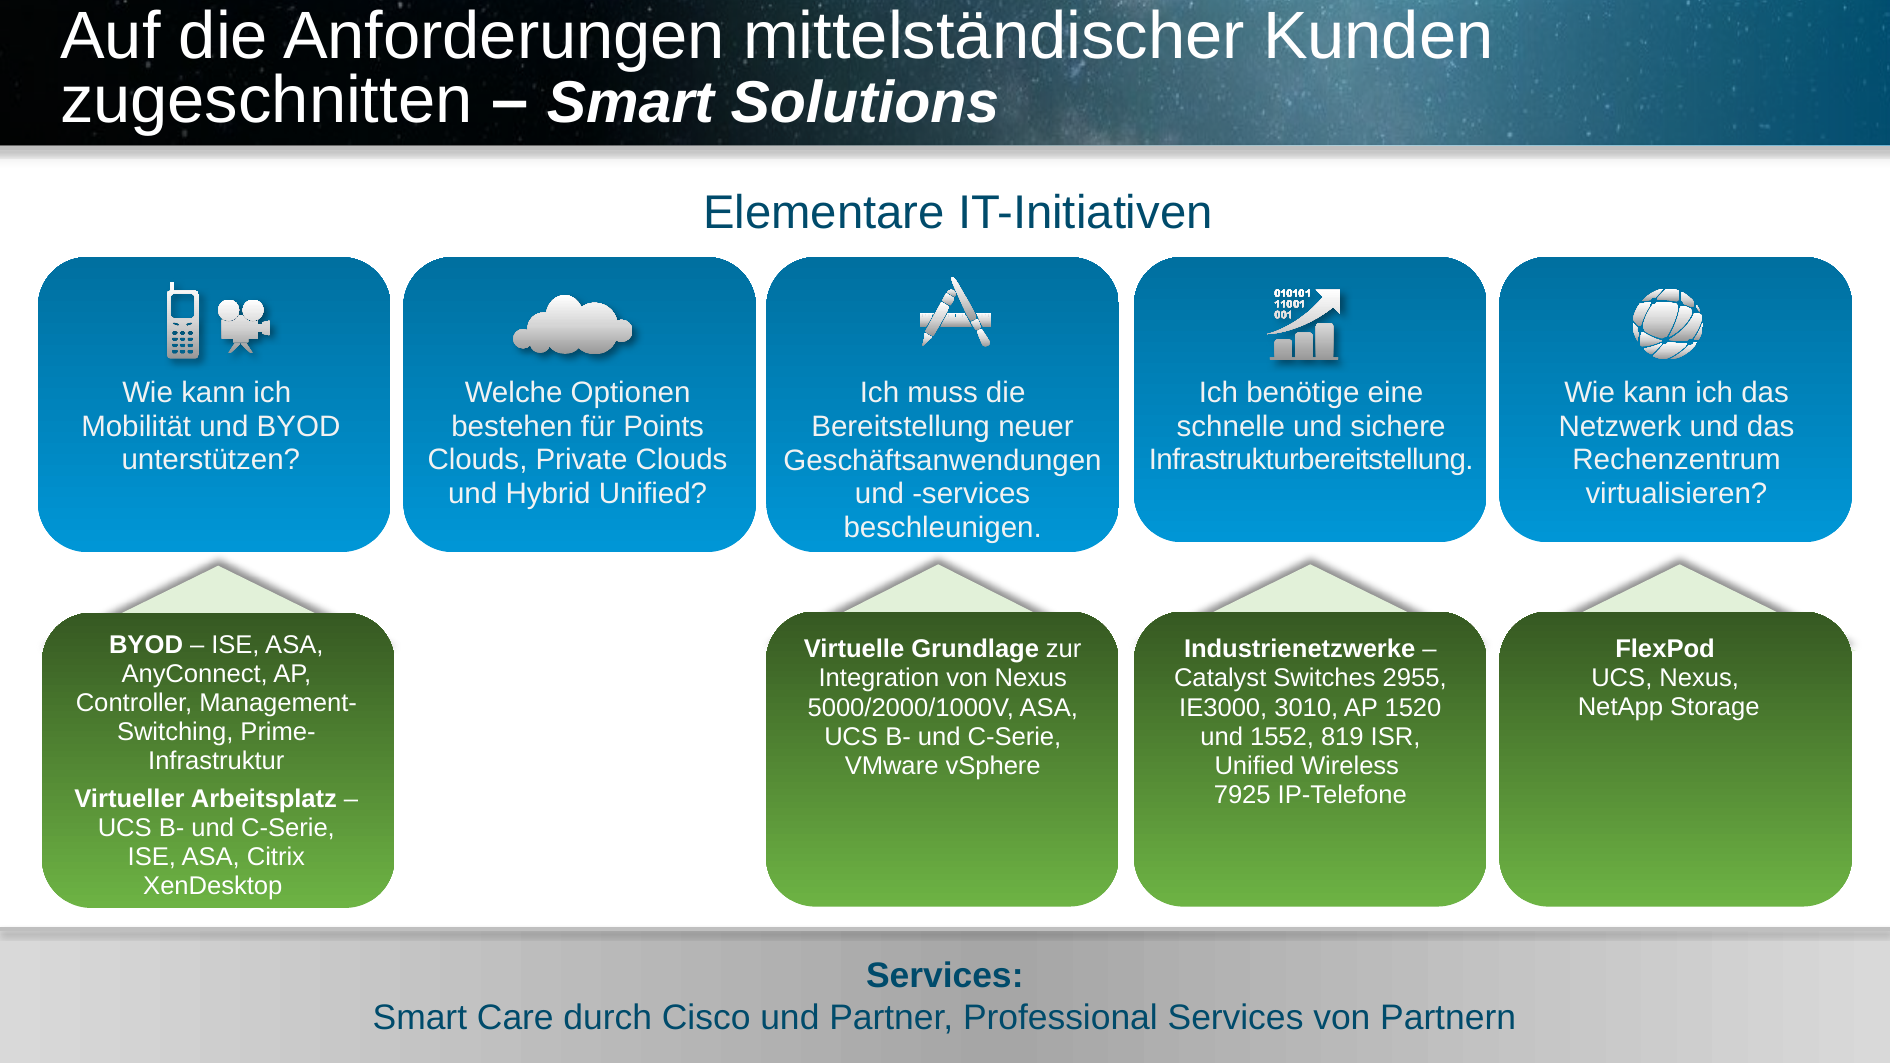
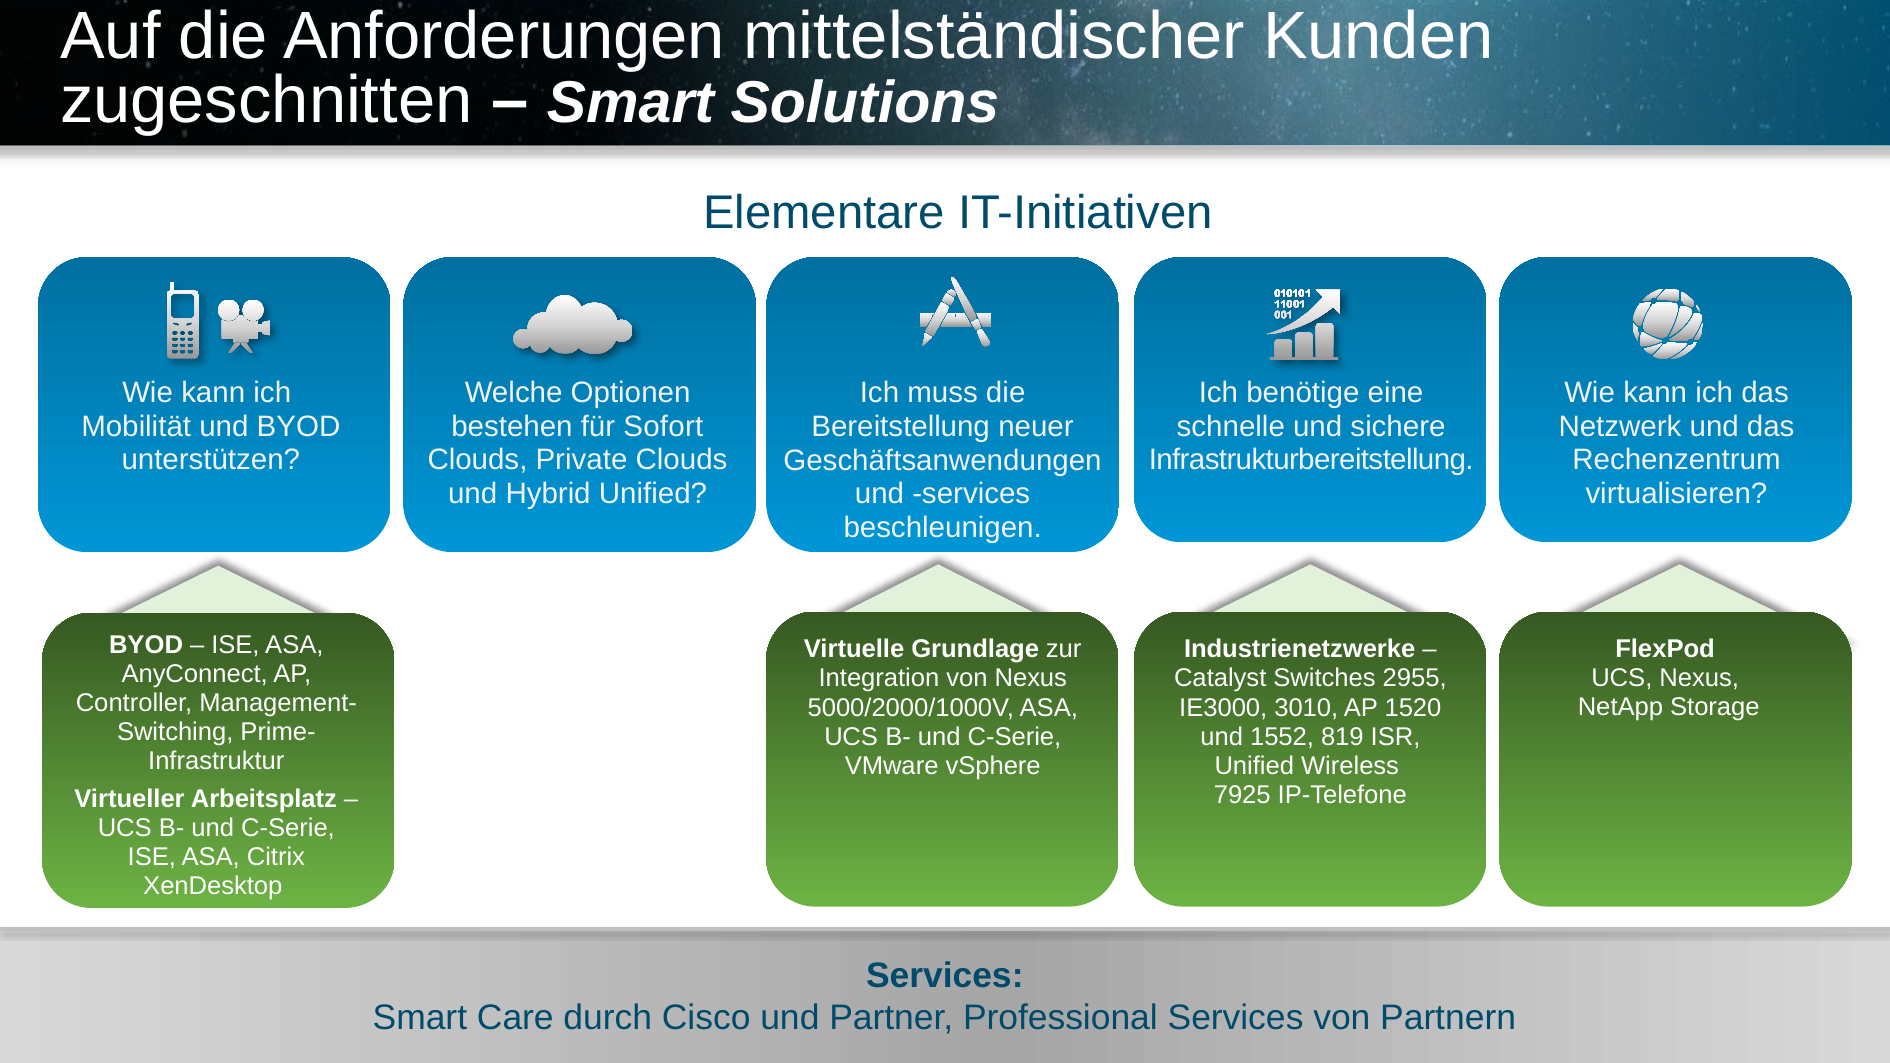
Points: Points -> Sofort
